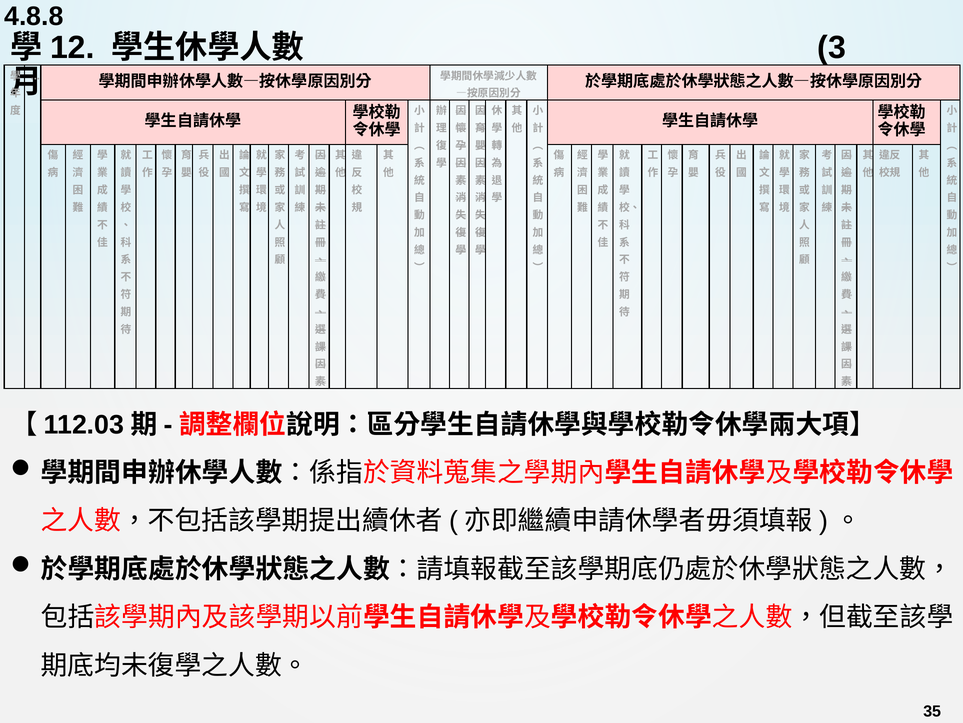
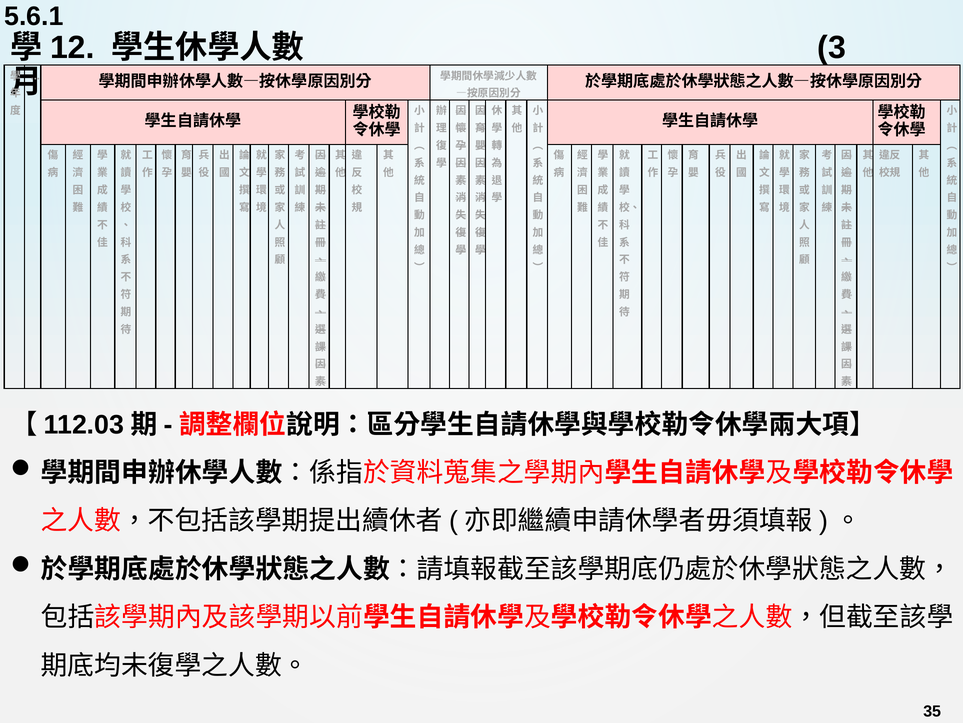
4.8.8: 4.8.8 -> 5.6.1
